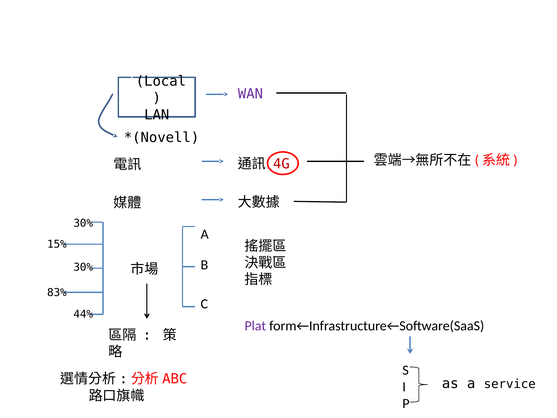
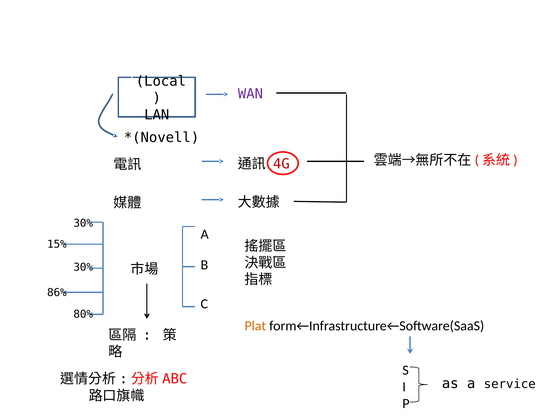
83%: 83% -> 86%
44%: 44% -> 80%
Plat colour: purple -> orange
